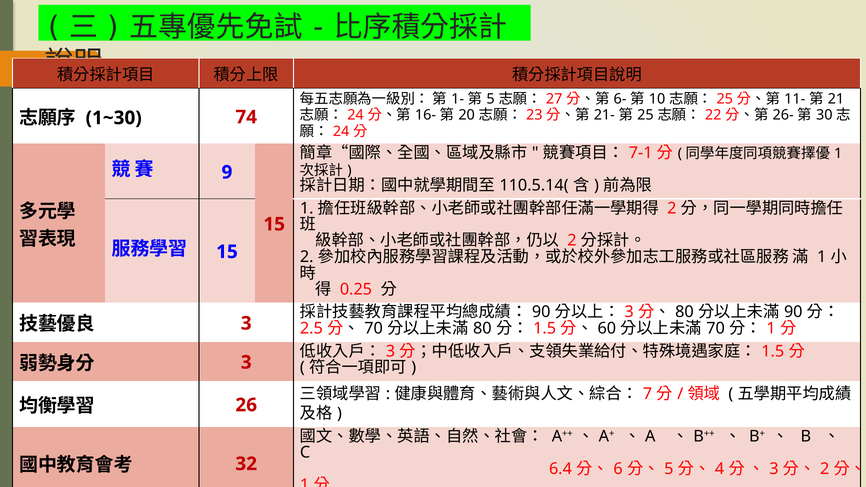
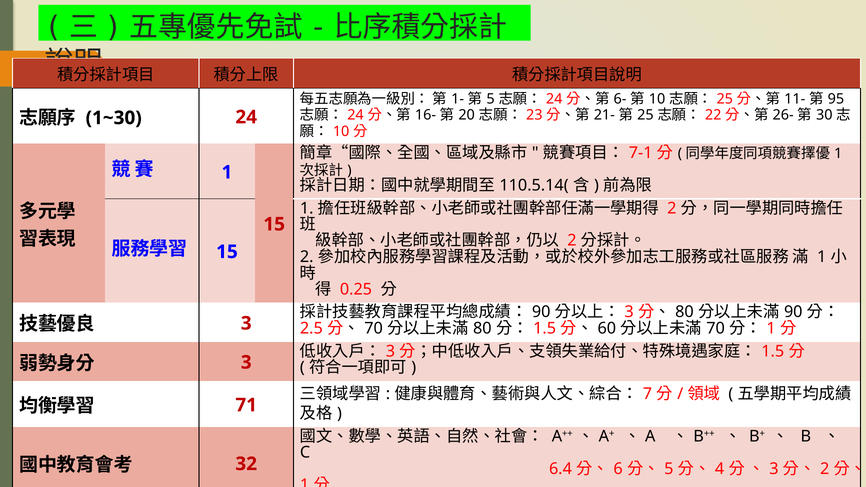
27 at (554, 99): 27 -> 24
21: 21 -> 95
1~30 74: 74 -> 24
24 at (341, 131): 24 -> 10
9 at (227, 172): 9 -> 1
26: 26 -> 71
